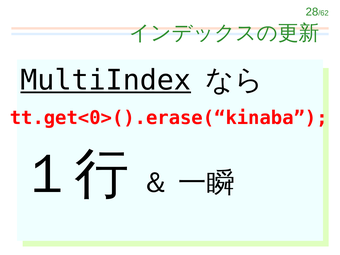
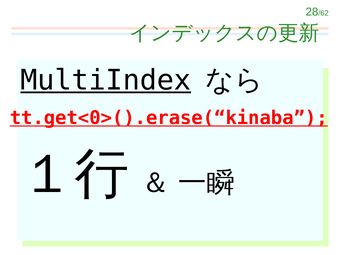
tt.get<0>().erase(“kinaba underline: none -> present
